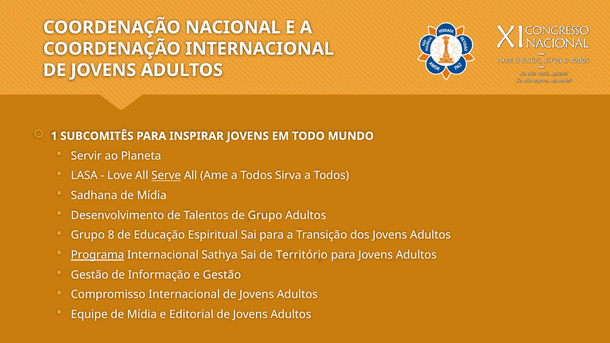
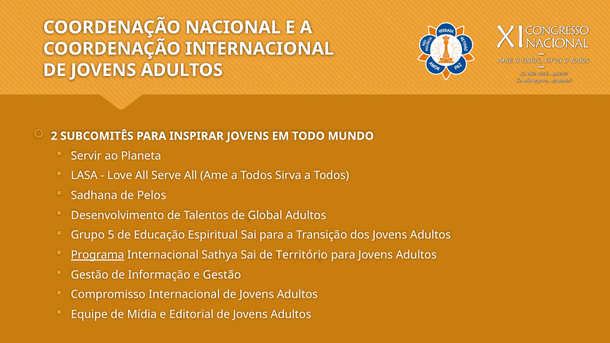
1: 1 -> 2
Serve underline: present -> none
Sadhana de Mídia: Mídia -> Pelos
de Grupo: Grupo -> Global
8: 8 -> 5
